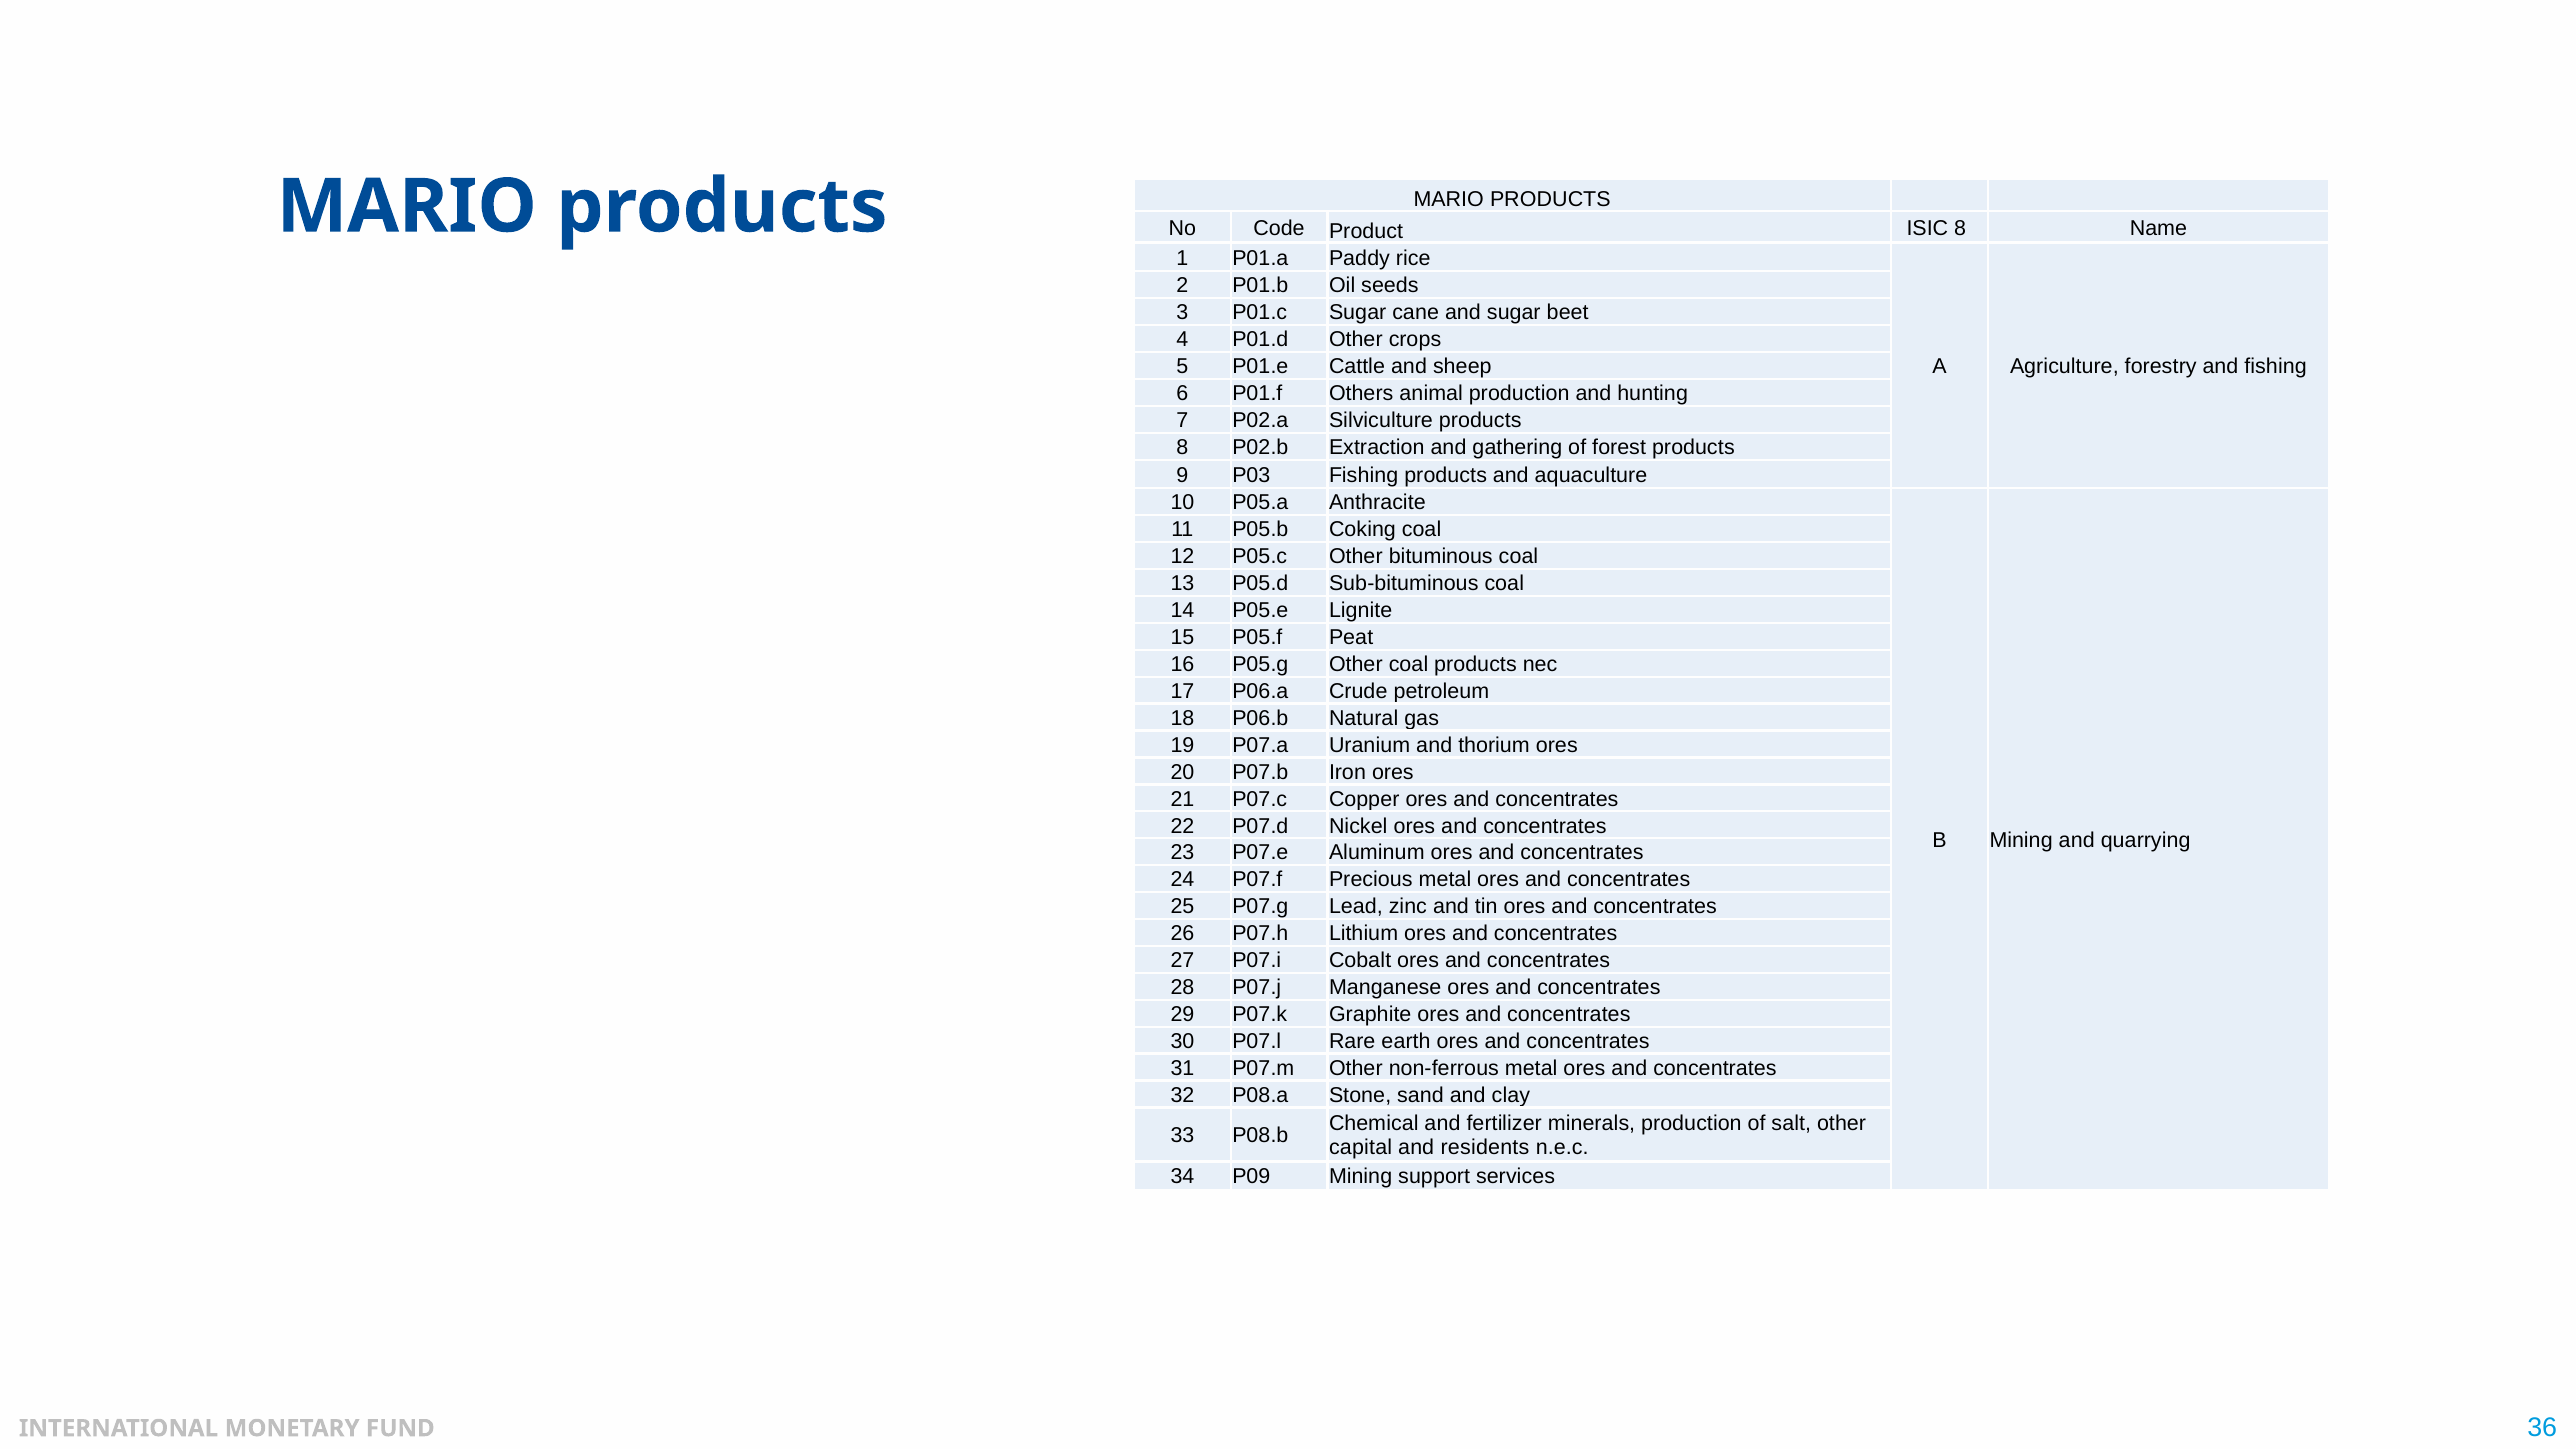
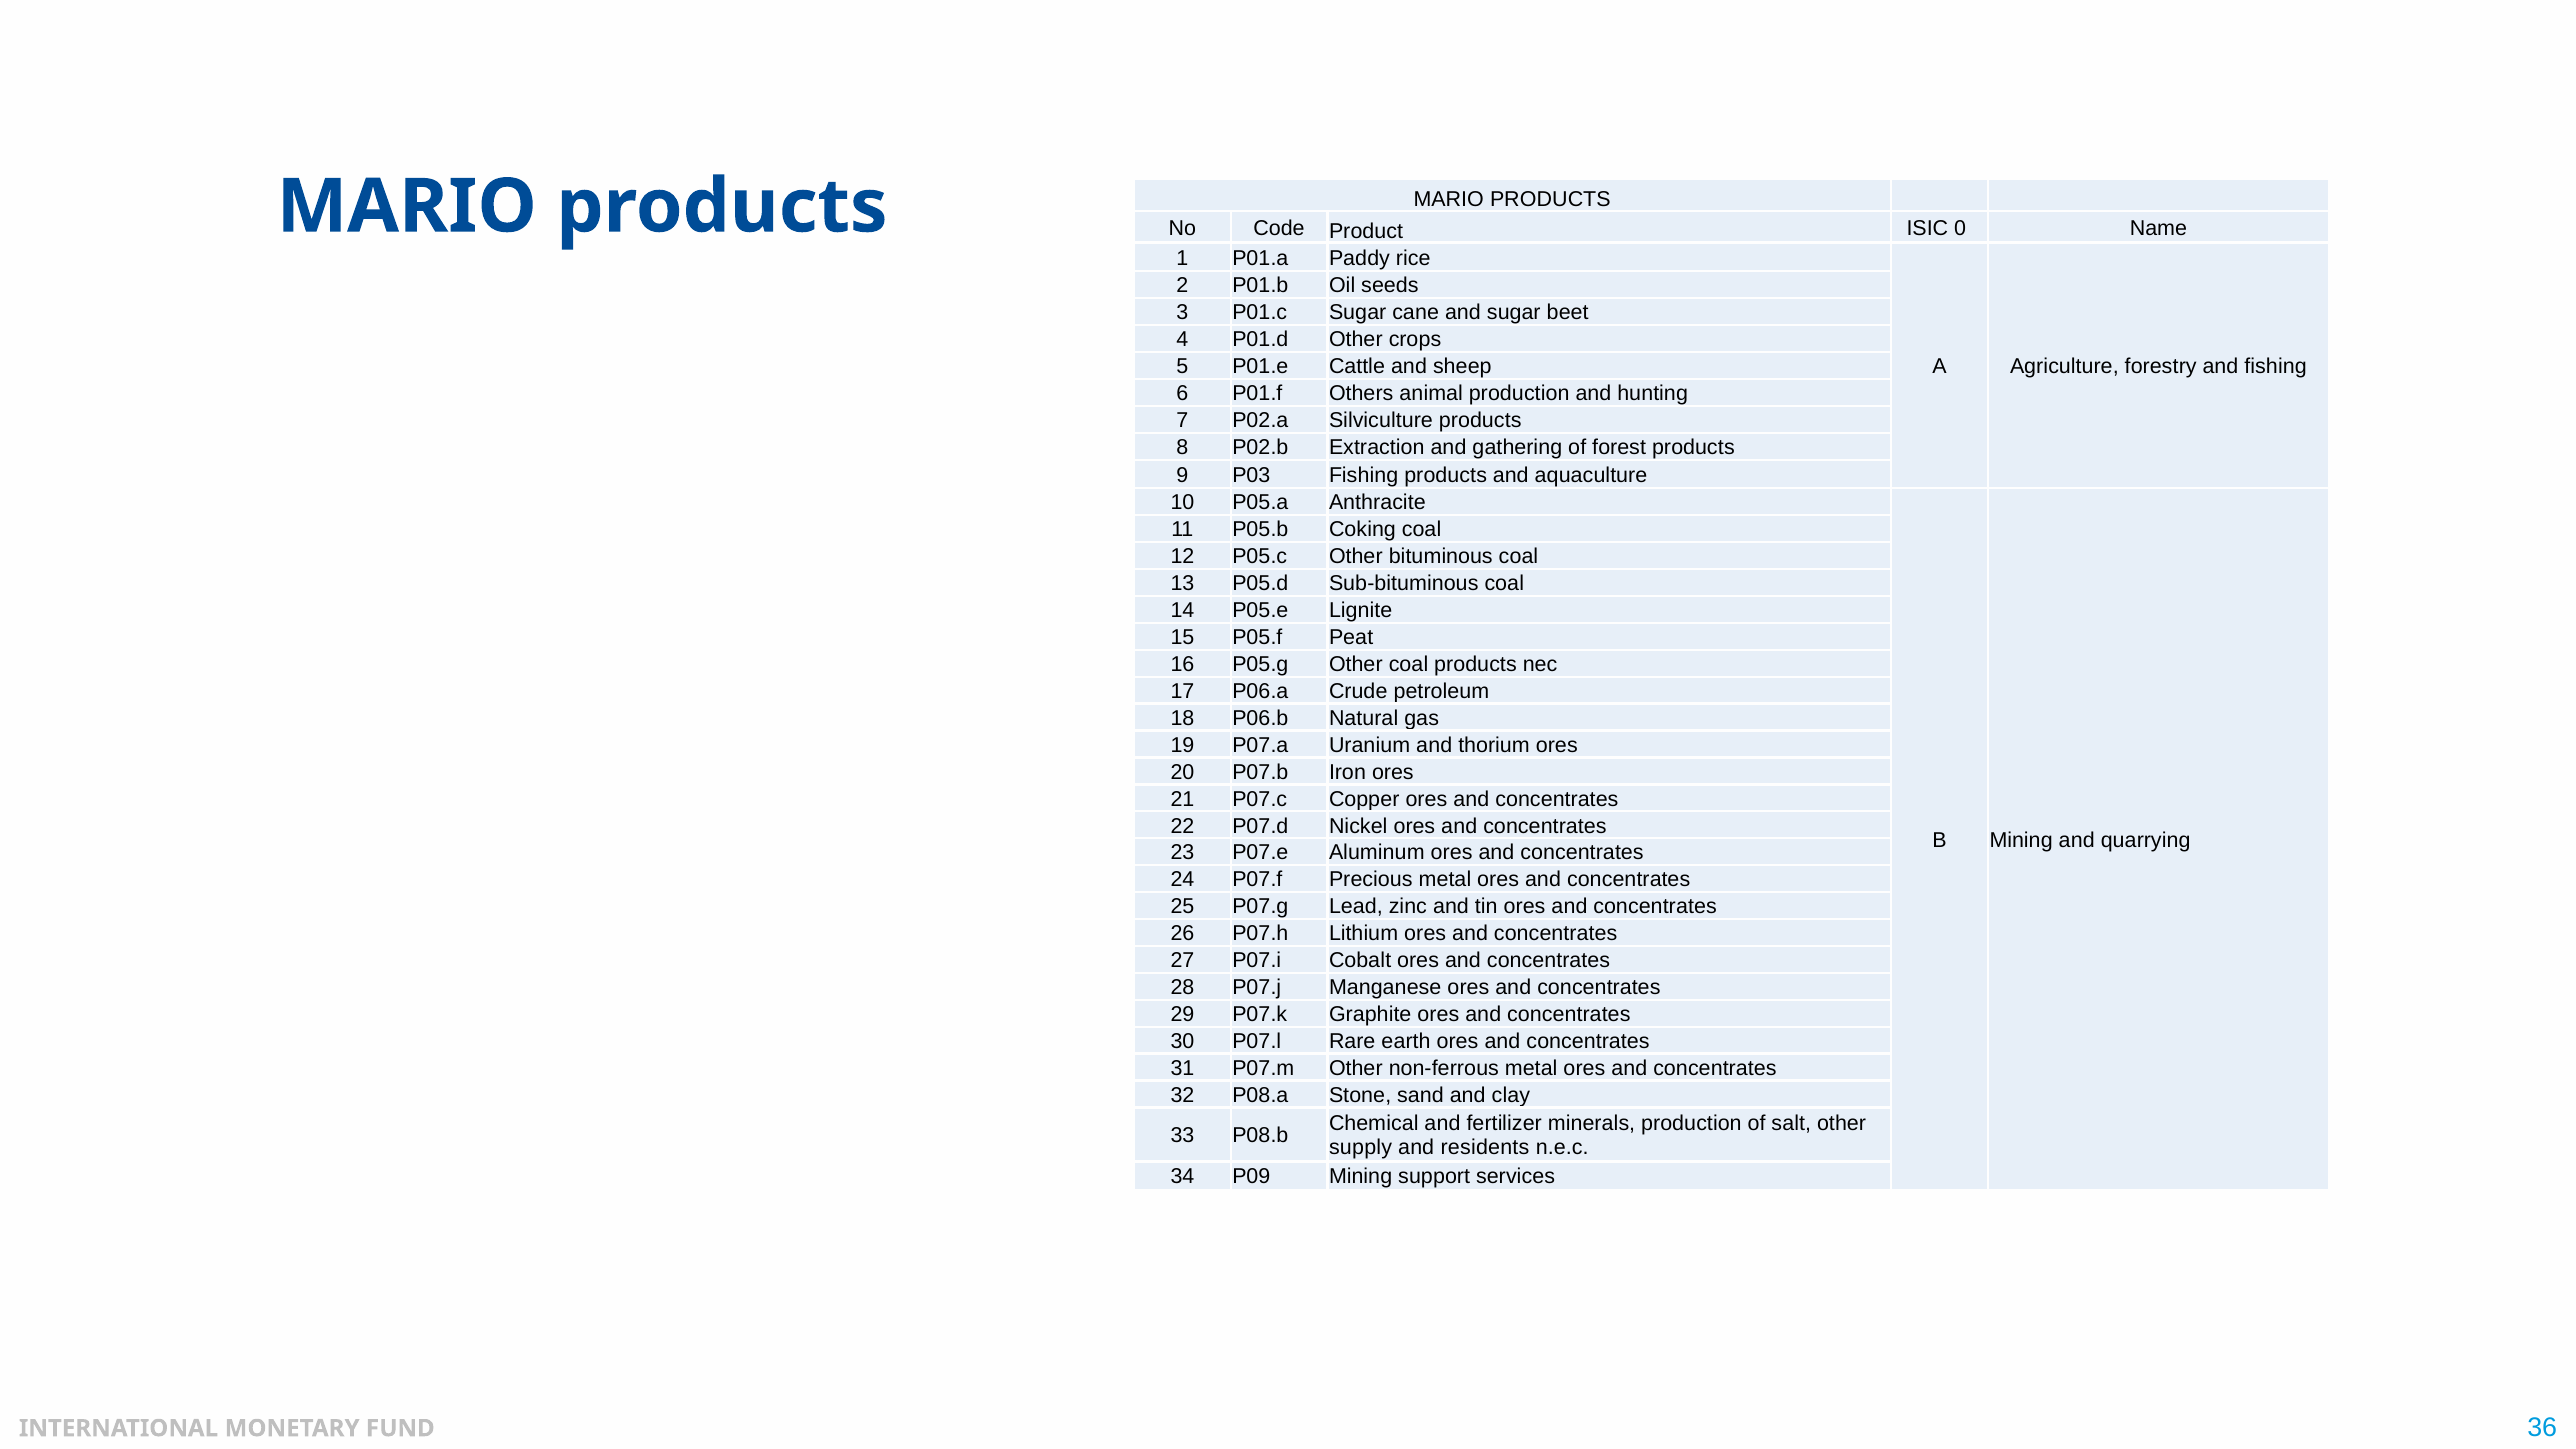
ISIC 8: 8 -> 0
capital: capital -> supply
